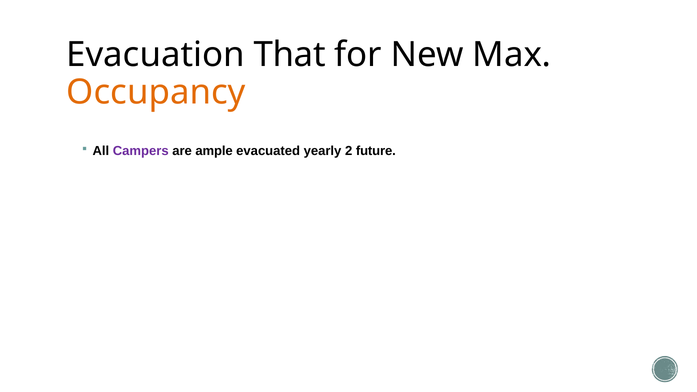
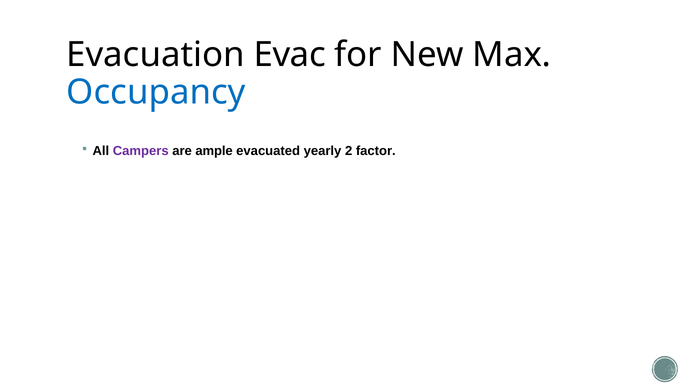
That: That -> Evac
Occupancy colour: orange -> blue
future: future -> factor
